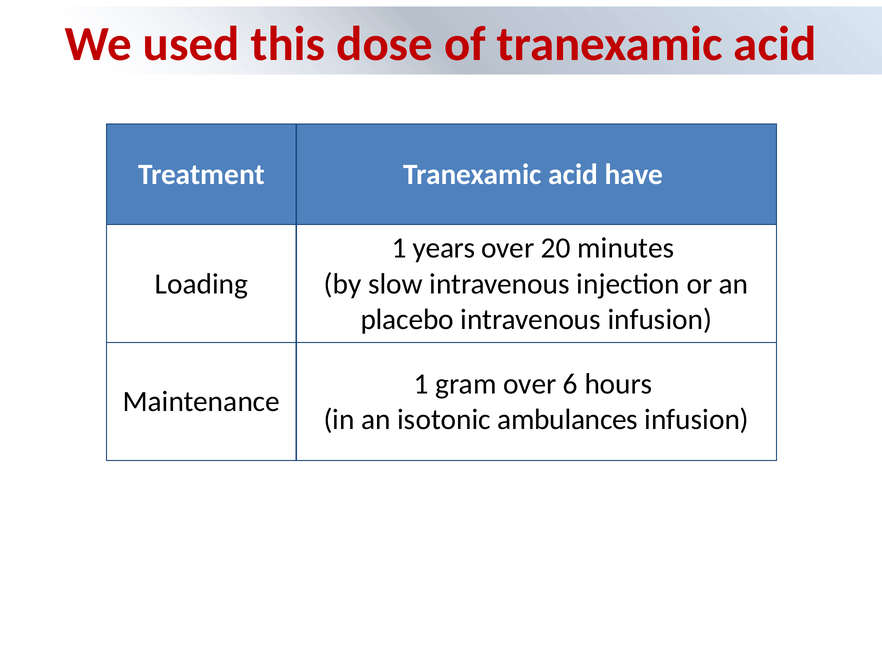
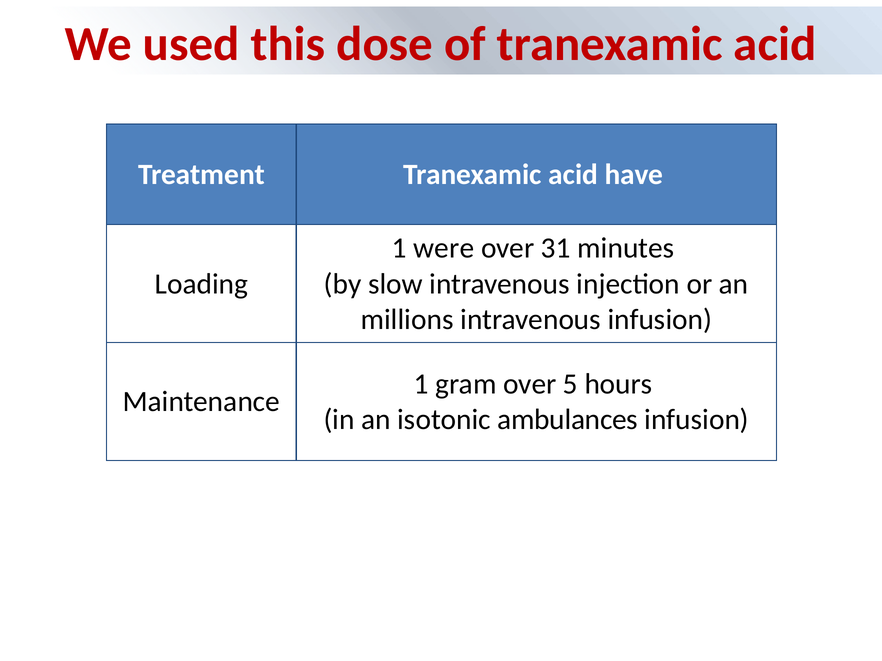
years: years -> were
20: 20 -> 31
placebo: placebo -> millions
6: 6 -> 5
